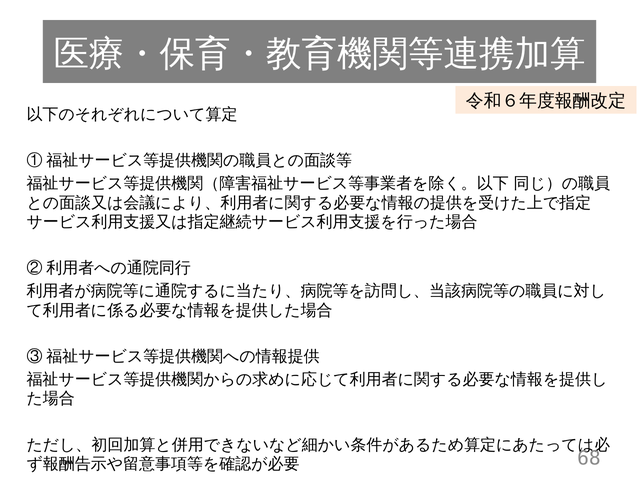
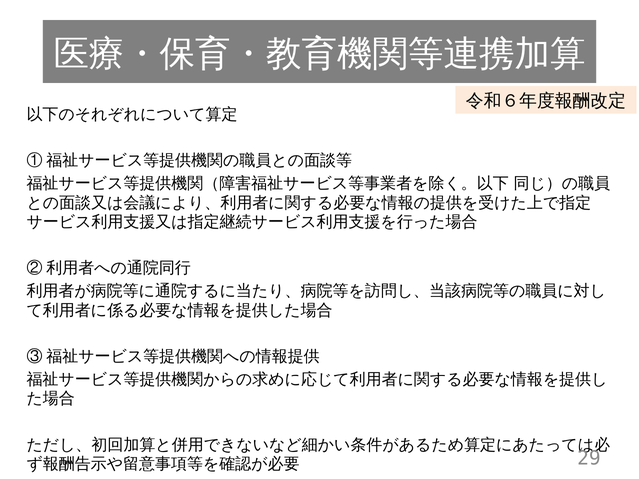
68: 68 -> 29
